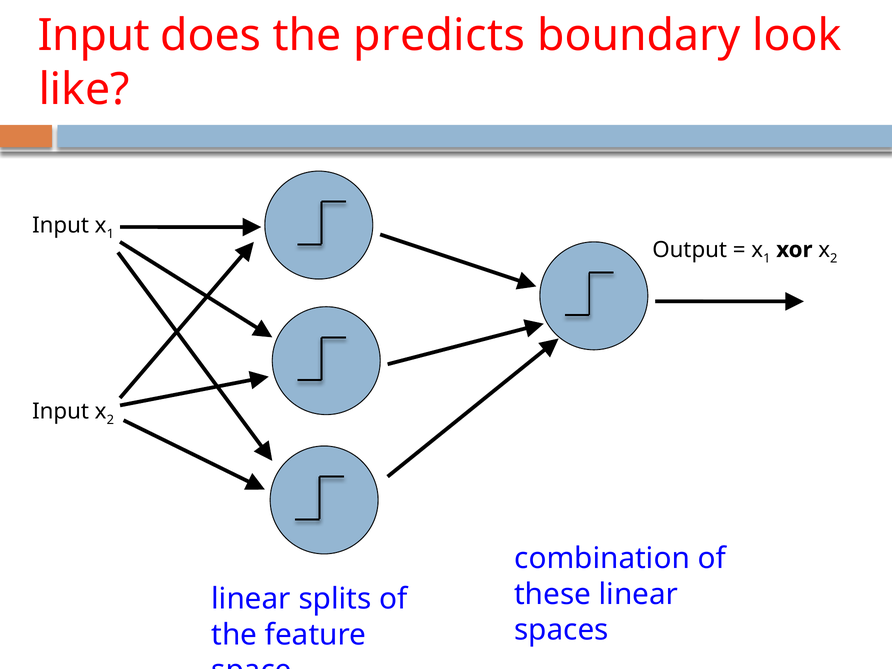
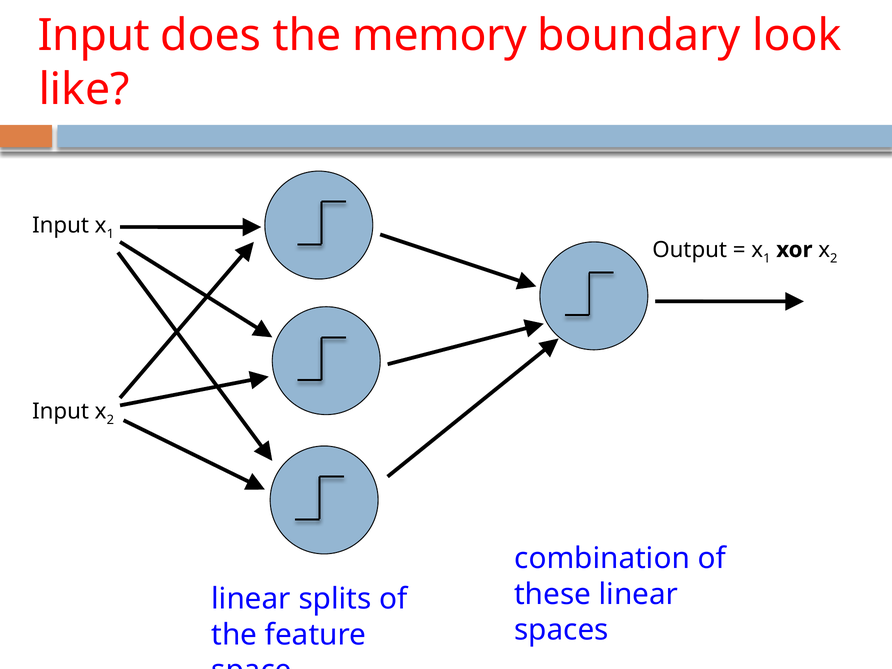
predicts: predicts -> memory
